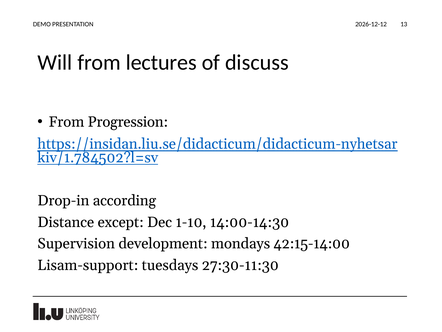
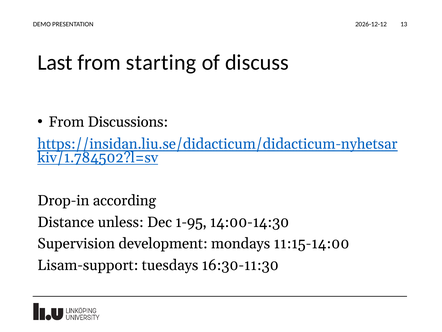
Will: Will -> Last
lectures: lectures -> starting
Progression: Progression -> Discussions
except: except -> unless
1-10: 1-10 -> 1-95
42:15-14:00: 42:15-14:00 -> 11:15-14:00
27:30-11:30: 27:30-11:30 -> 16:30-11:30
